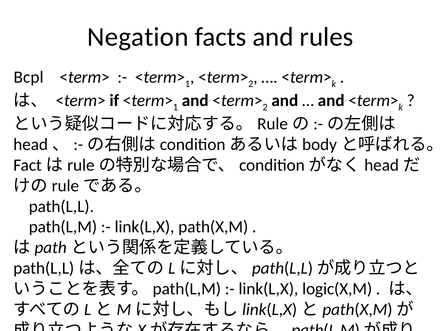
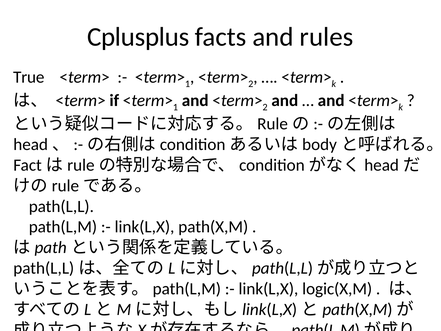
Negation: Negation -> Cplusplus
Bcpl: Bcpl -> True
